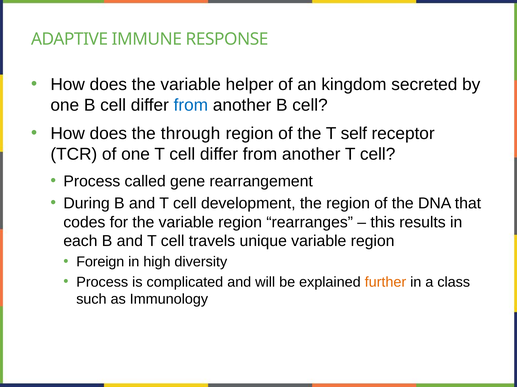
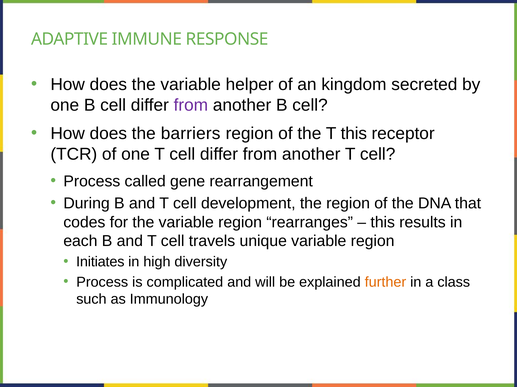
from at (191, 105) colour: blue -> purple
through: through -> barriers
T self: self -> this
Foreign: Foreign -> Initiates
